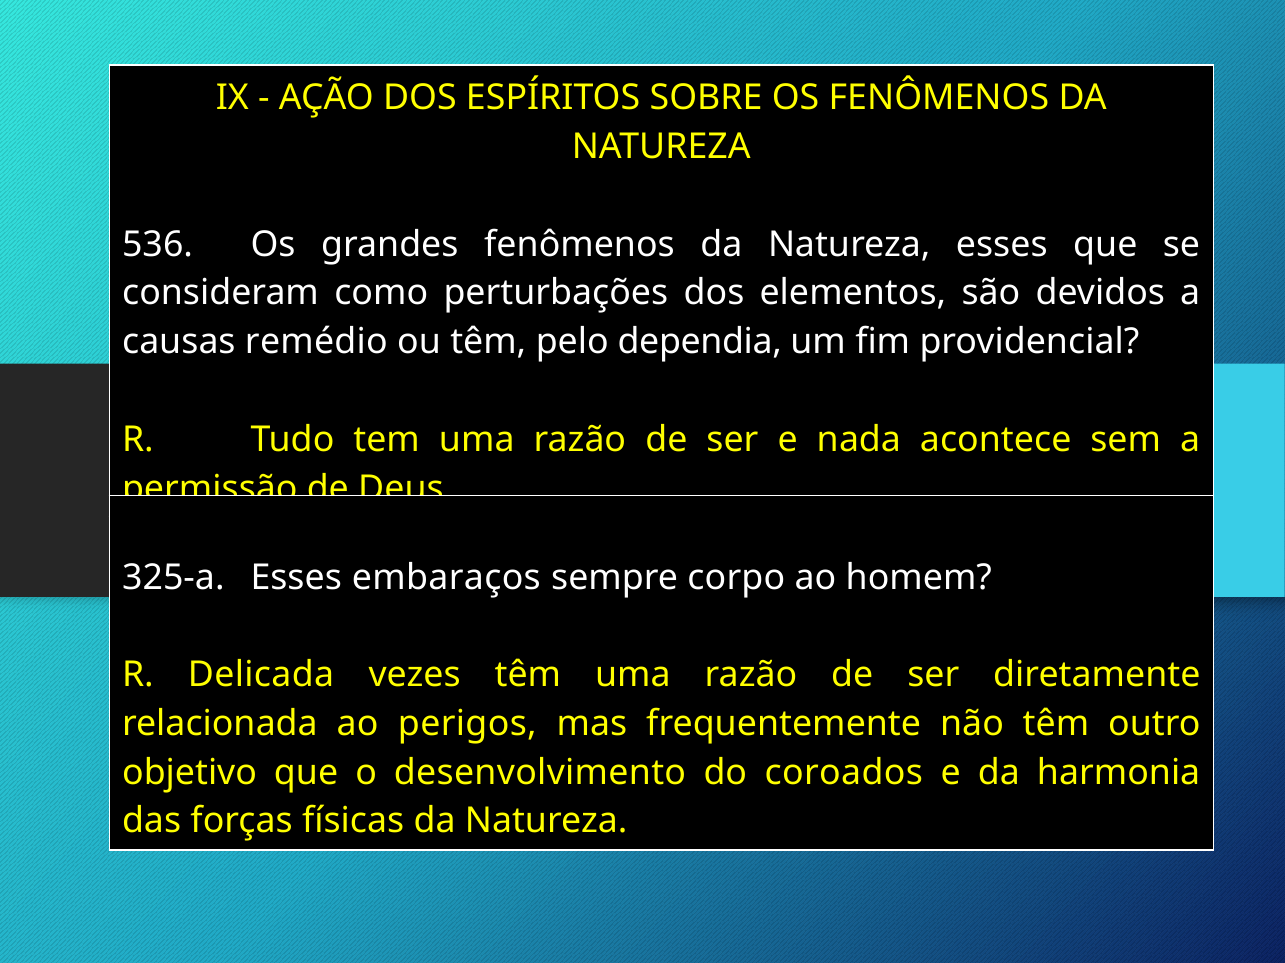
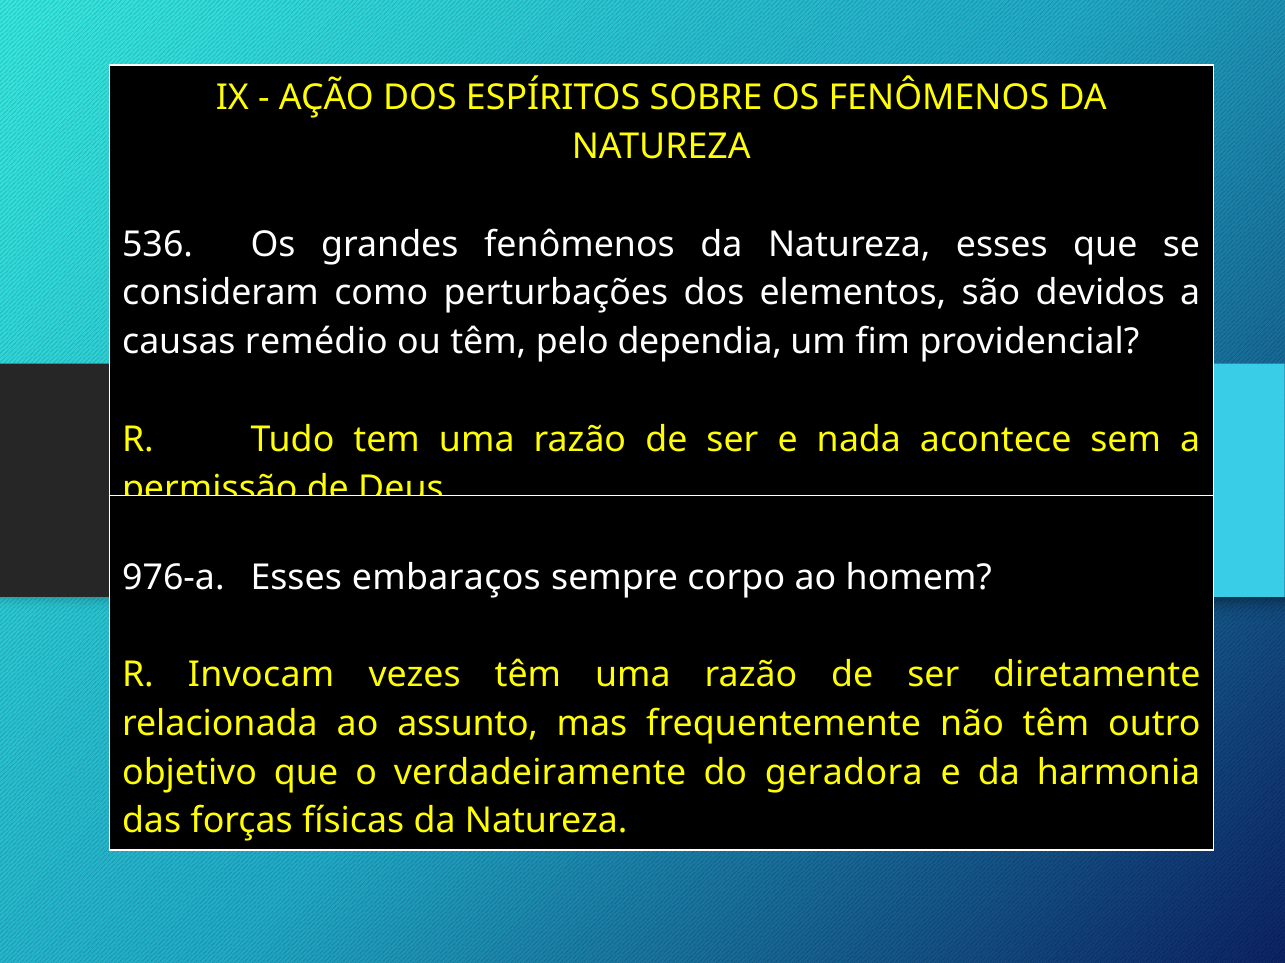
325-a: 325-a -> 976-a
Delicada: Delicada -> Invocam
perigos: perigos -> assunto
desenvolvimento: desenvolvimento -> verdadeiramente
coroados: coroados -> geradora
